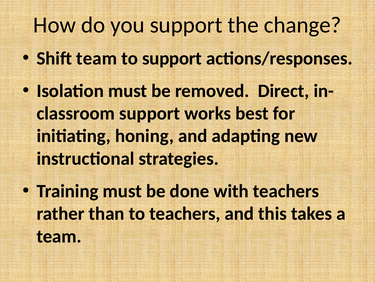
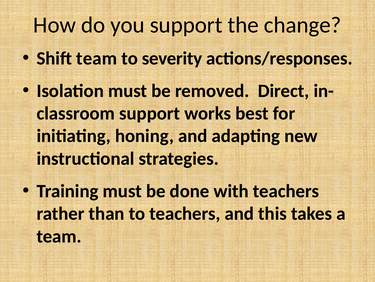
to support: support -> severity
